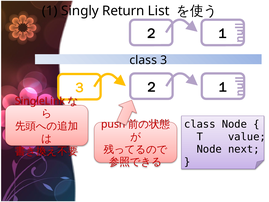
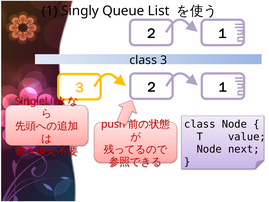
Return: Return -> Queue
